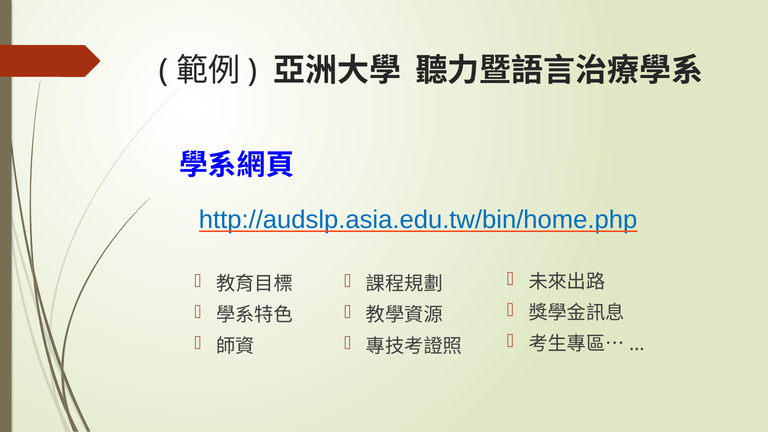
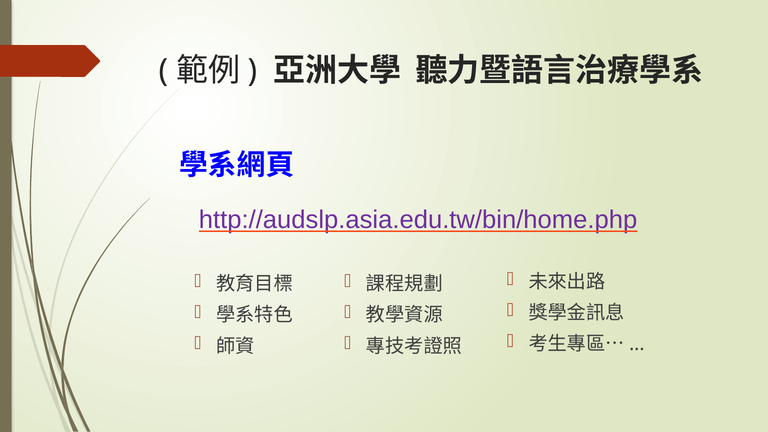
http://audslp.asia.edu.tw/bin/home.php colour: blue -> purple
